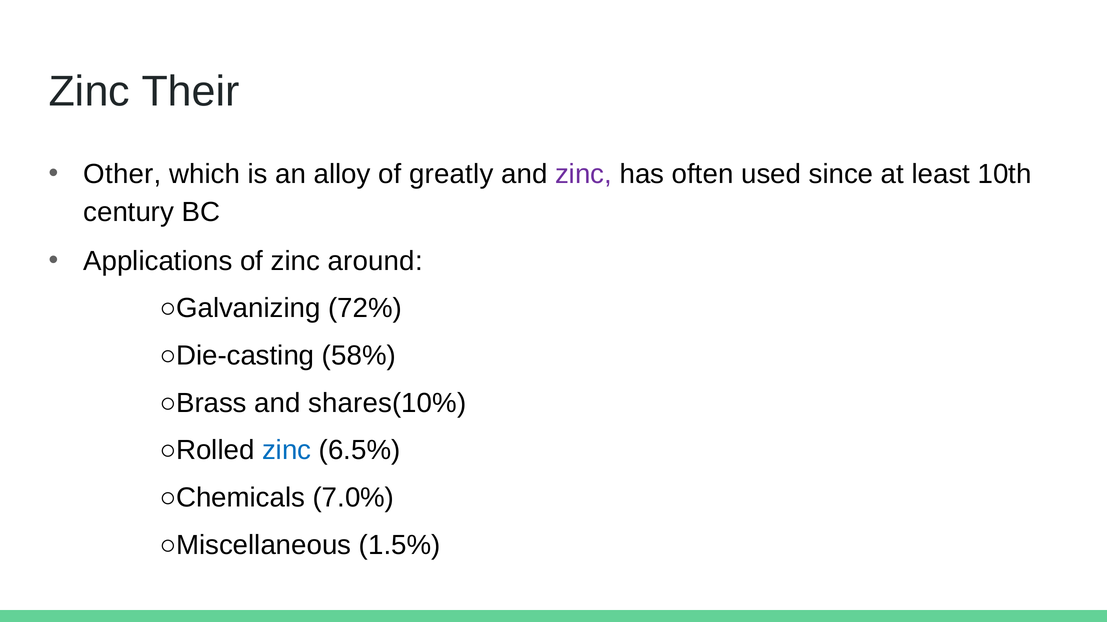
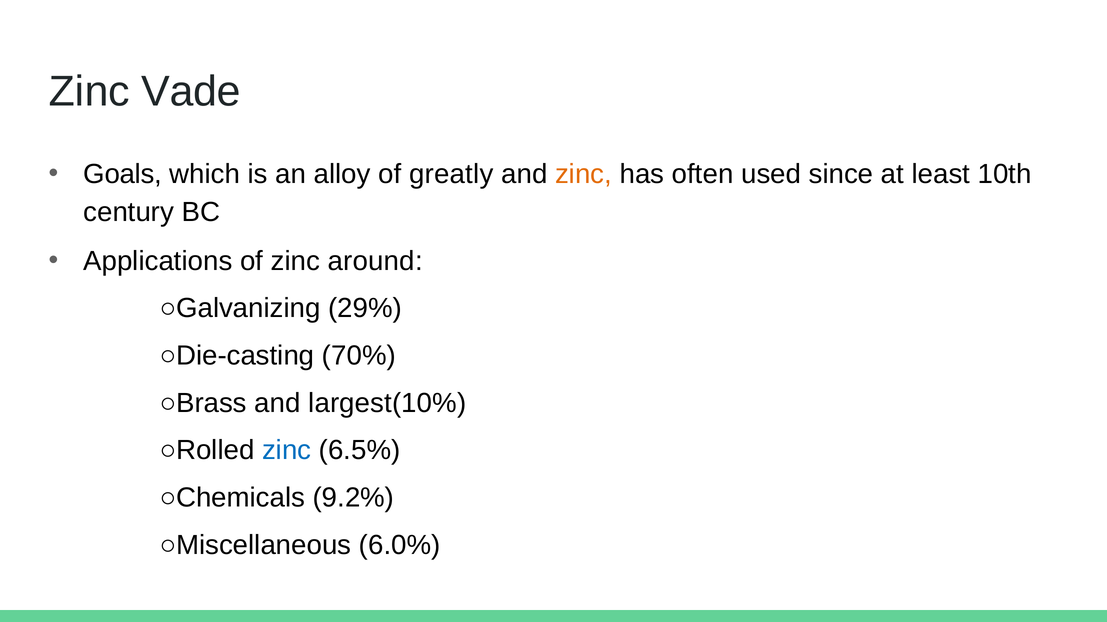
Their: Their -> Vade
Other: Other -> Goals
zinc at (584, 174) colour: purple -> orange
72%: 72% -> 29%
58%: 58% -> 70%
shares(10%: shares(10% -> largest(10%
7.0%: 7.0% -> 9.2%
1.5%: 1.5% -> 6.0%
